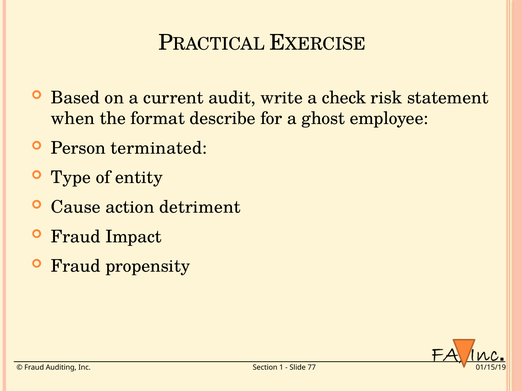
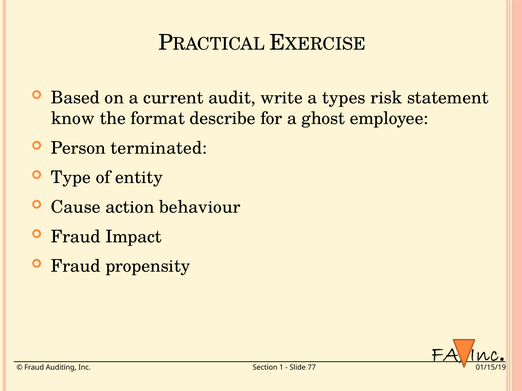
check: check -> types
when: when -> know
detriment: detriment -> behaviour
